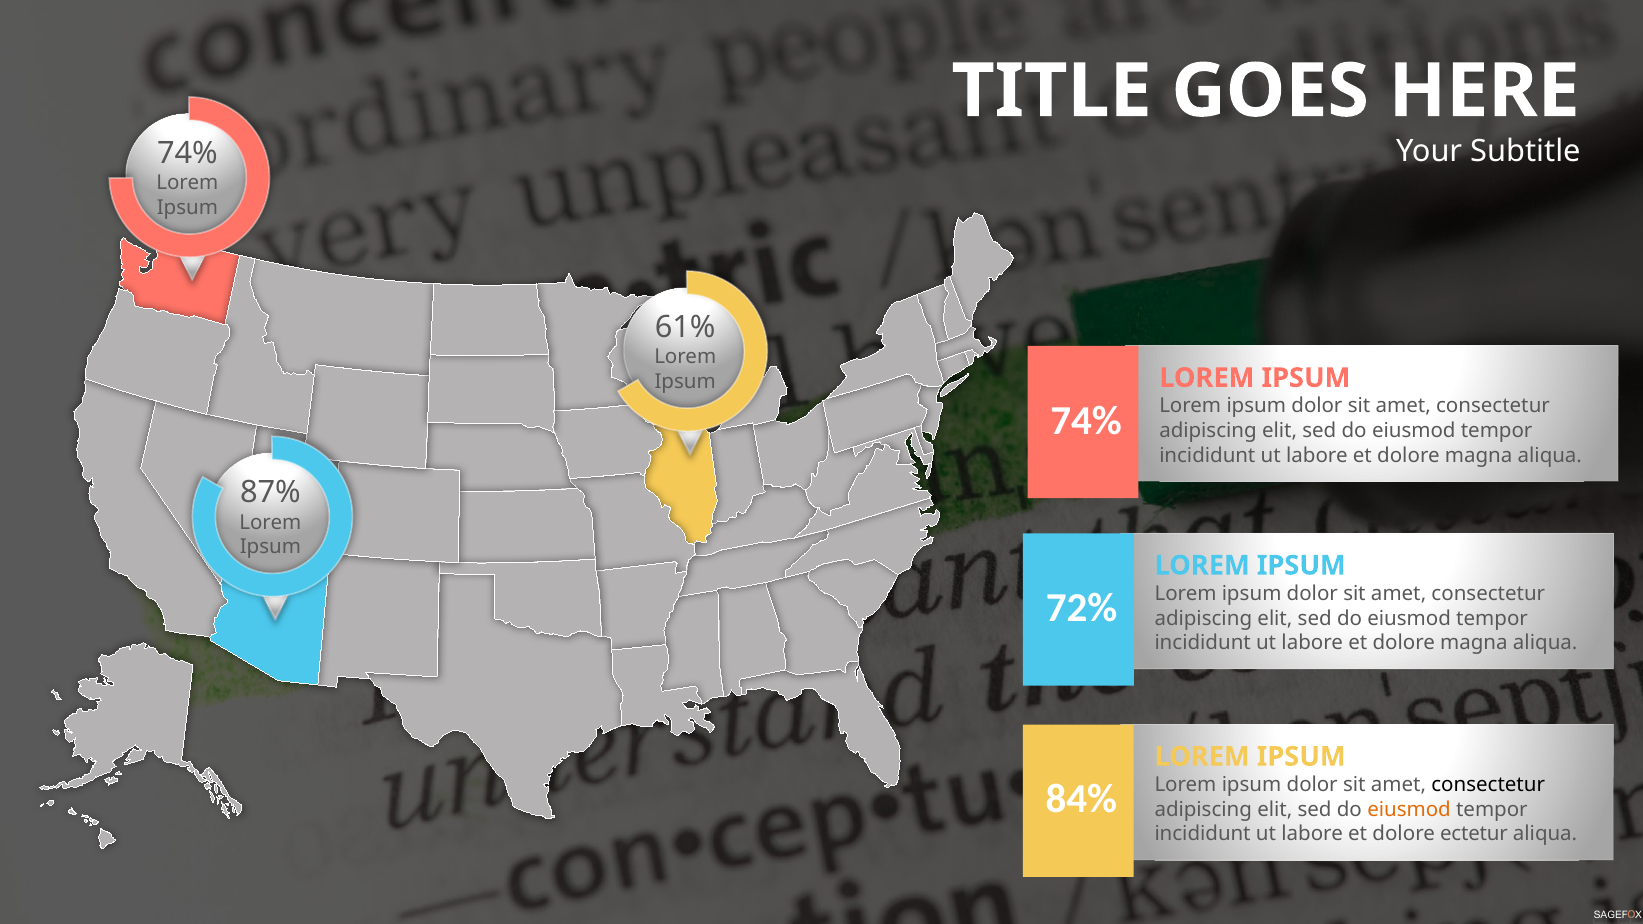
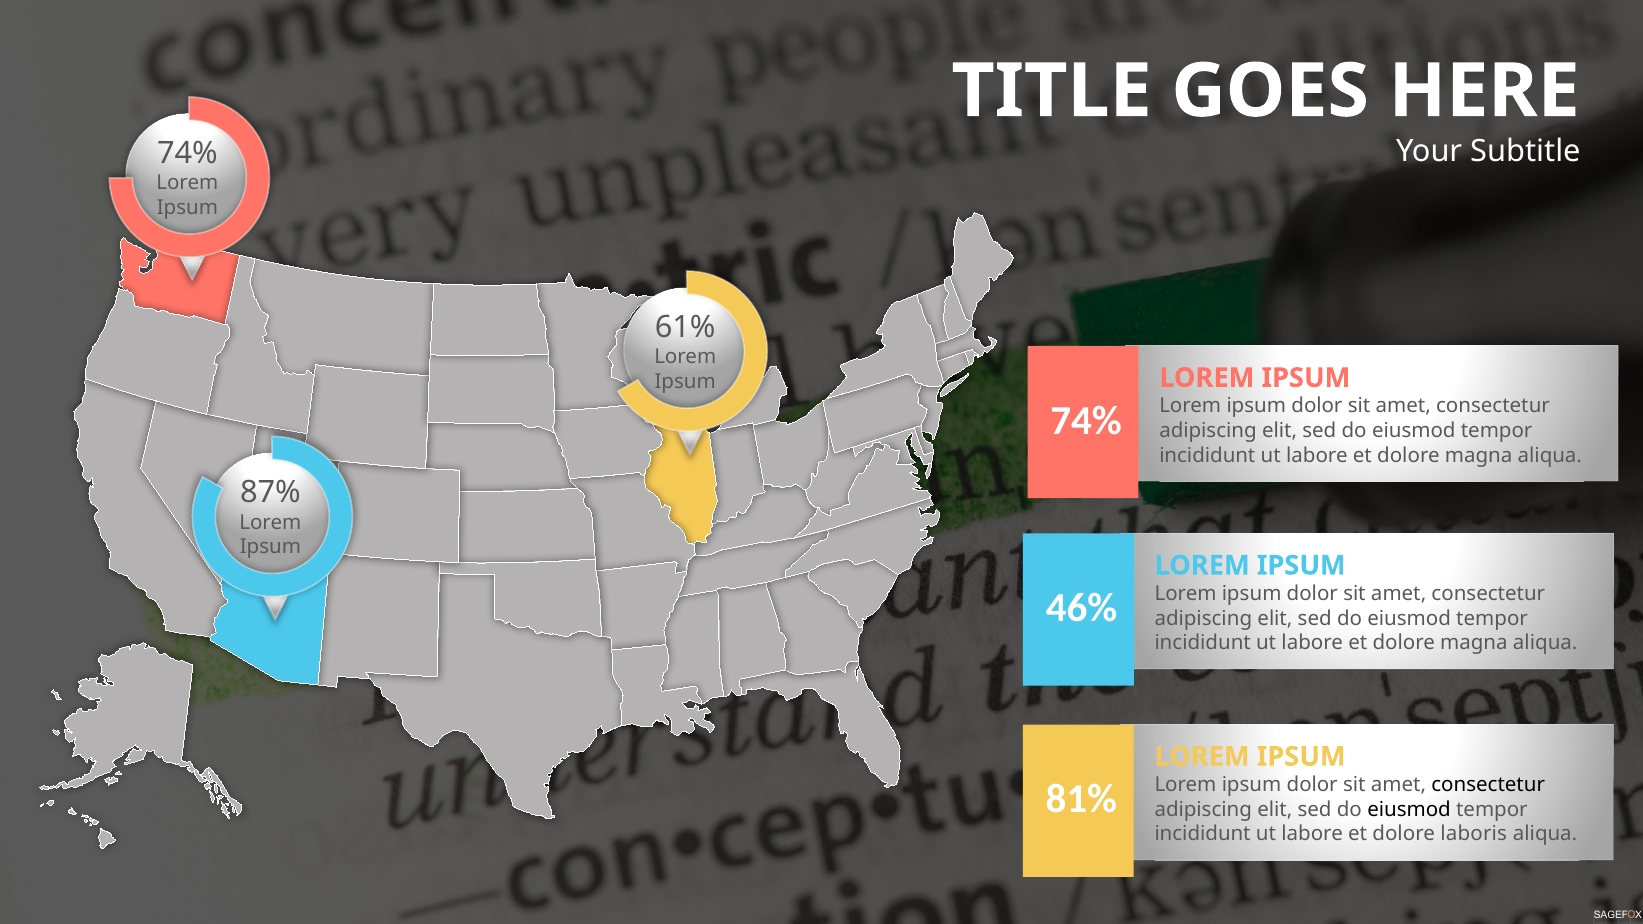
72%: 72% -> 46%
84%: 84% -> 81%
eiusmod at (1409, 810) colour: orange -> black
ectetur: ectetur -> laboris
